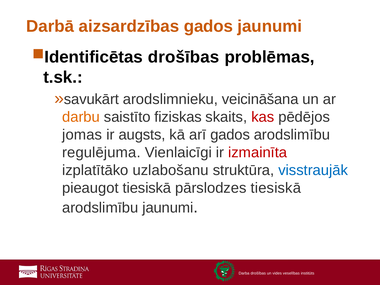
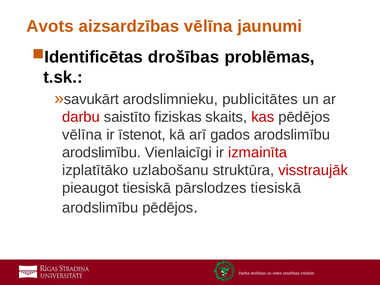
Darbā: Darbā -> Avots
aizsardzības gados: gados -> vēlīna
veicināšana: veicināšana -> publicitātes
darbu colour: orange -> red
jomas at (82, 135): jomas -> vēlīna
augsts: augsts -> īstenot
regulējuma at (101, 152): regulējuma -> arodslimību
visstraujāk colour: blue -> red
arodslimību jaunumi: jaunumi -> pēdējos
